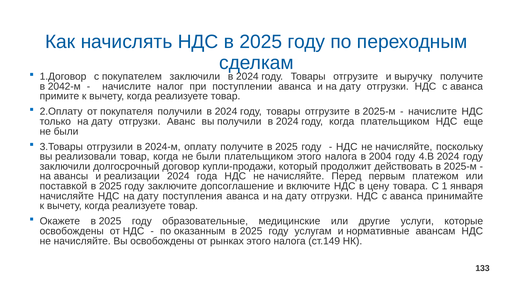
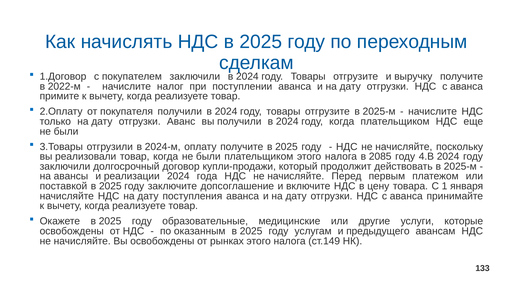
2042-м: 2042-м -> 2022-м
2004: 2004 -> 2085
нормативные: нормативные -> предыдущего
